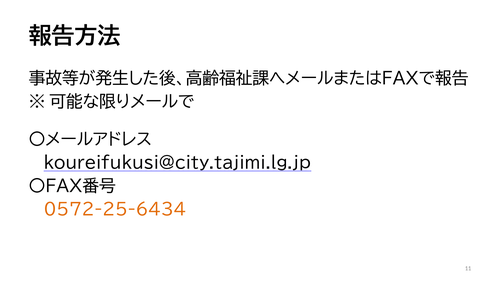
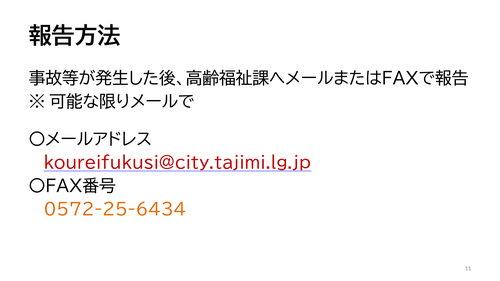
koureifukusi@city.tajimi.lg.jp colour: black -> red
